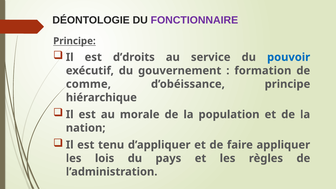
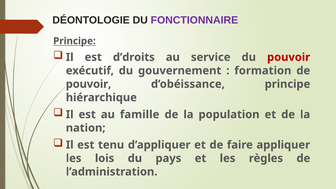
pouvoir at (289, 57) colour: blue -> red
comme at (88, 84): comme -> pouvoir
morale: morale -> famille
